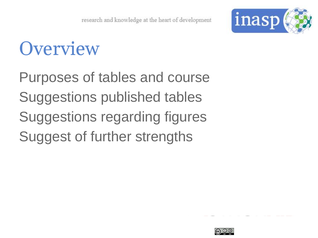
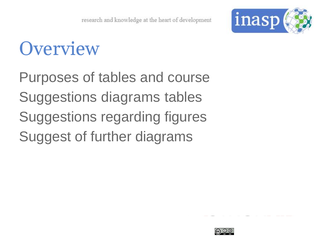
Suggestions published: published -> diagrams
further strengths: strengths -> diagrams
